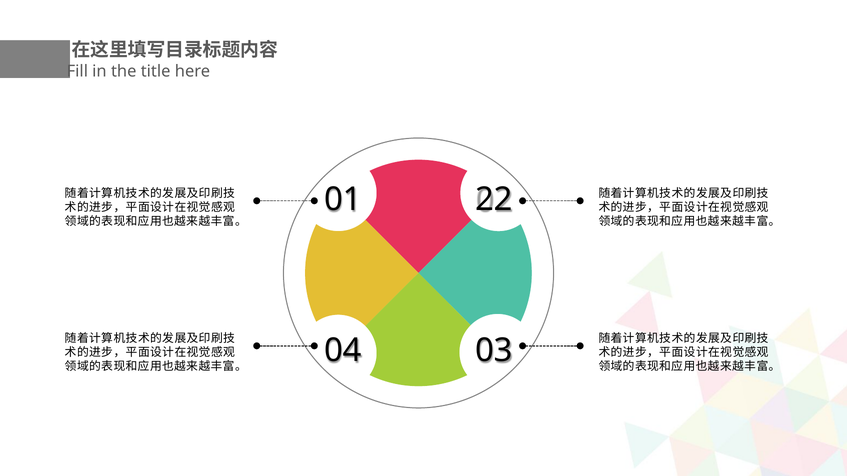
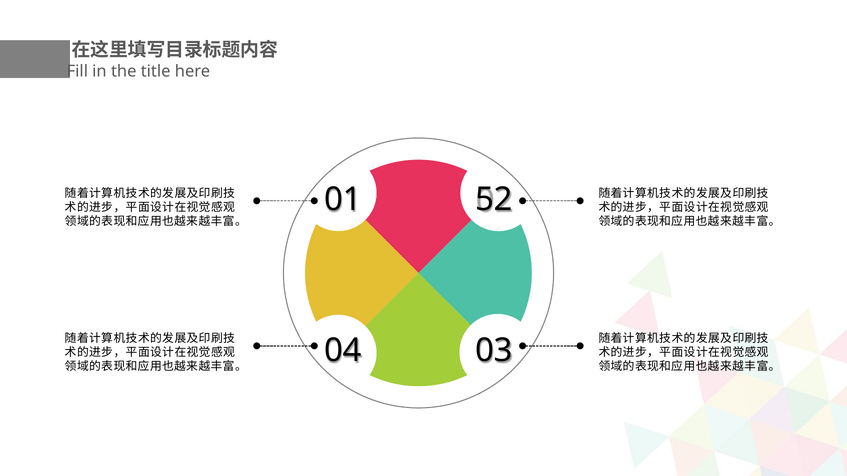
22: 22 -> 52
